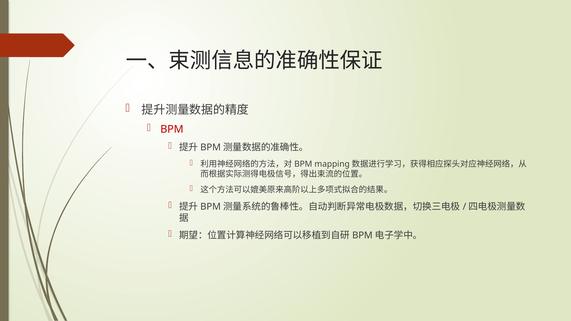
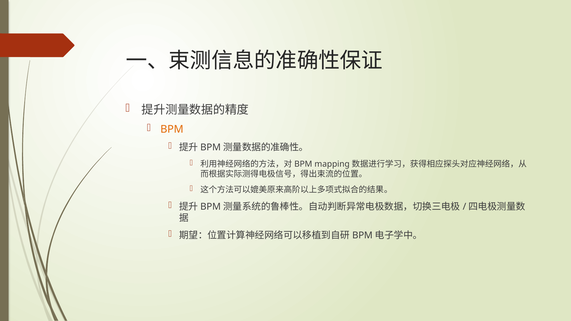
BPM at (172, 129) colour: red -> orange
